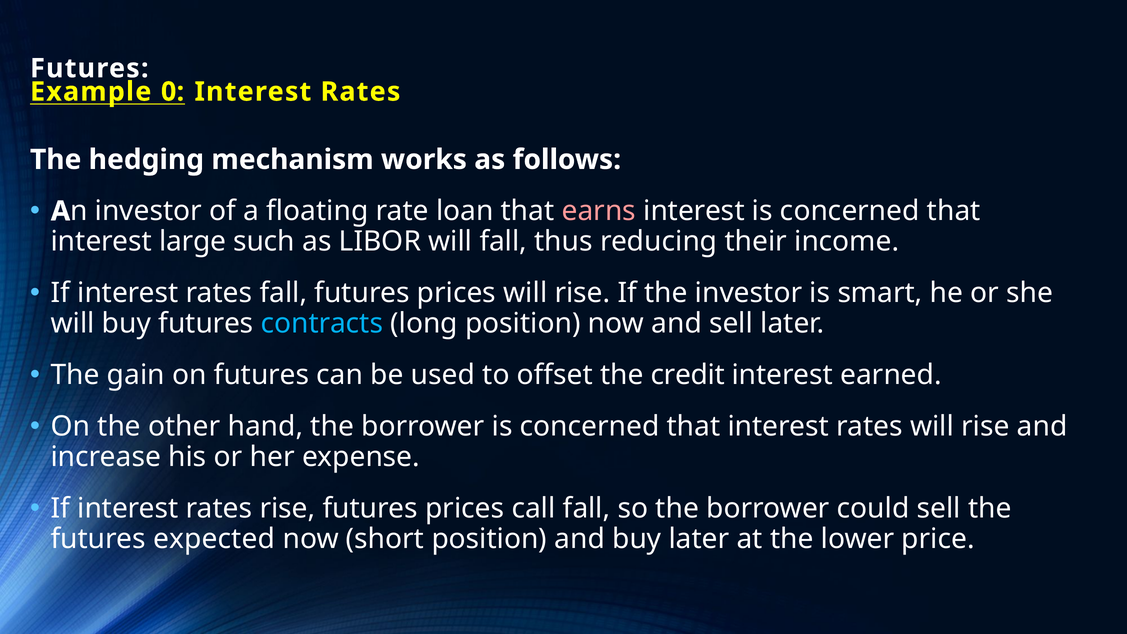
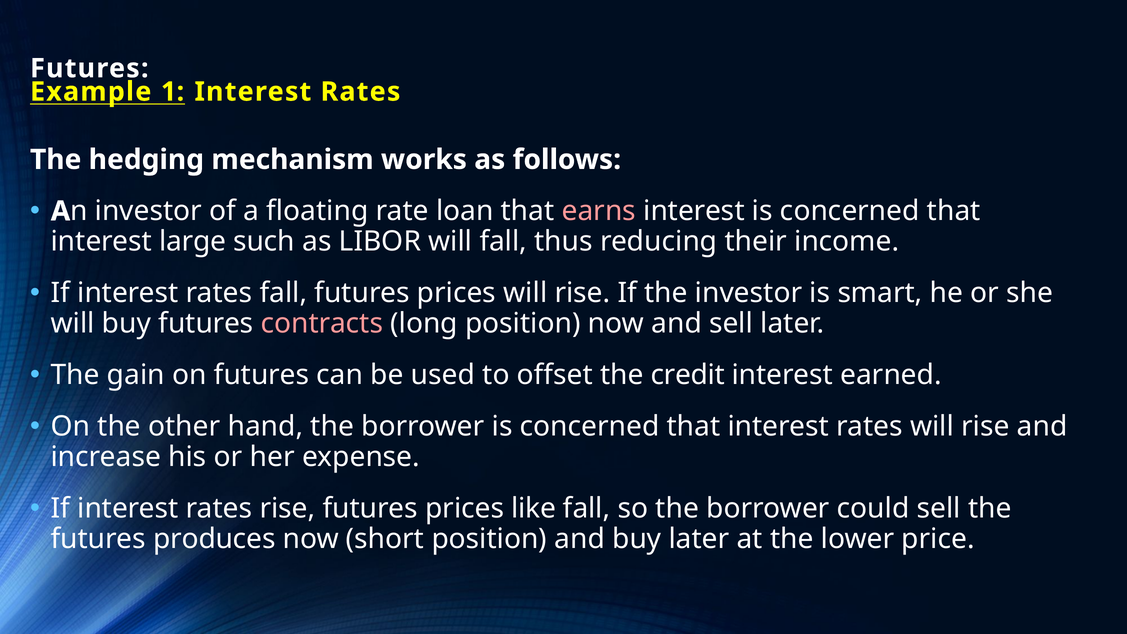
0: 0 -> 1
contracts colour: light blue -> pink
call: call -> like
expected: expected -> produces
